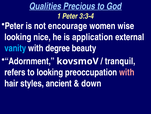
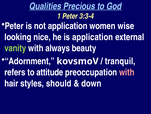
not encourage: encourage -> application
vanity colour: light blue -> light green
degree: degree -> always
to looking: looking -> attitude
ancient: ancient -> should
